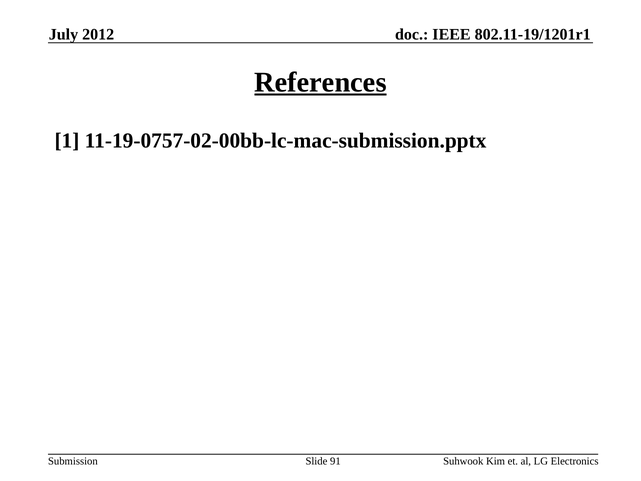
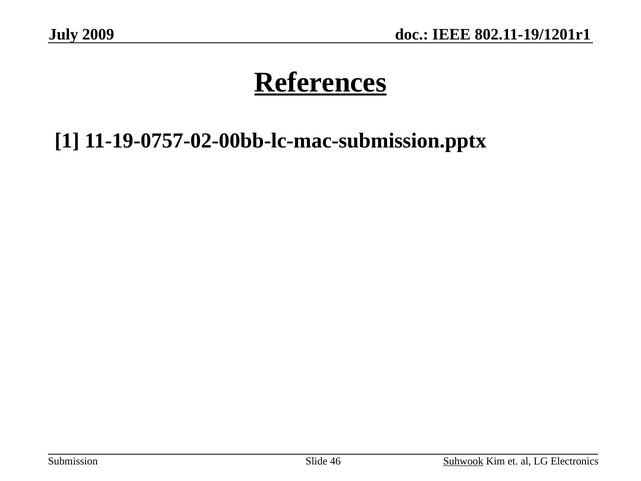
2012: 2012 -> 2009
91: 91 -> 46
Suhwook underline: none -> present
